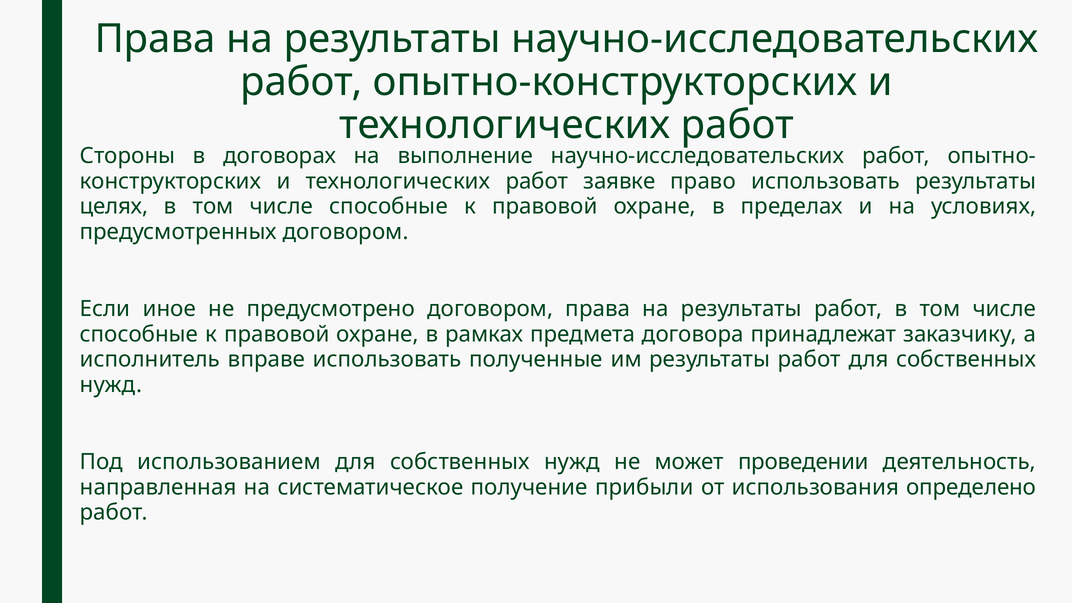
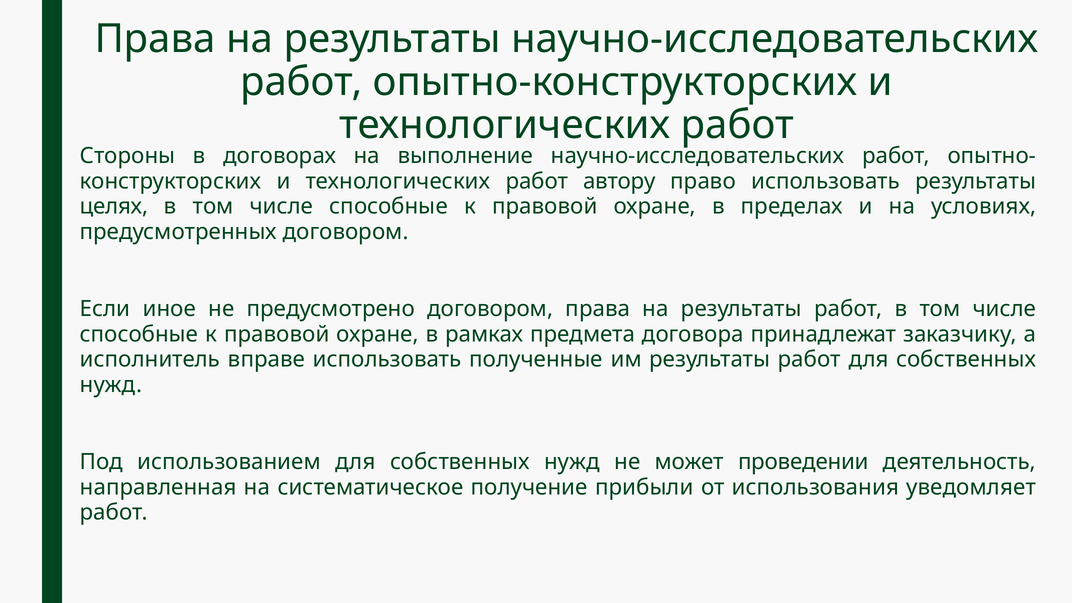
заявке: заявке -> автору
определено: определено -> уведомляет
